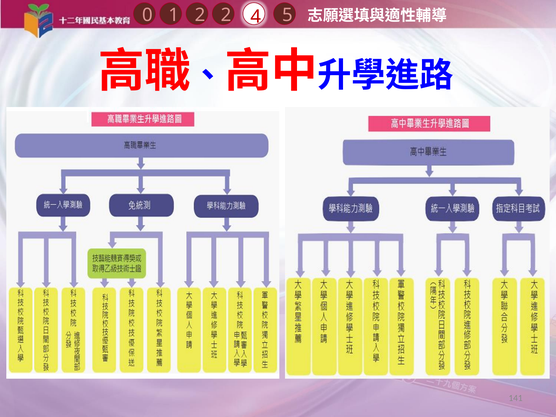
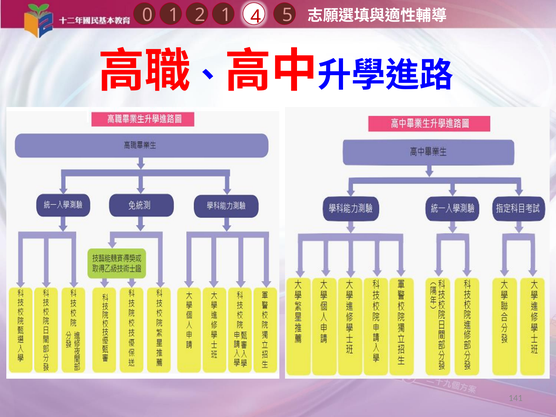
1 2: 2 -> 1
